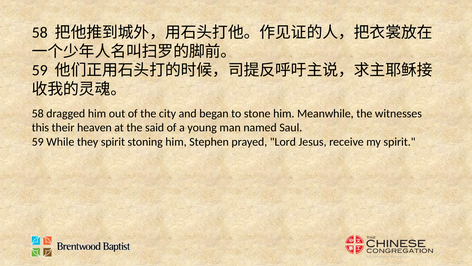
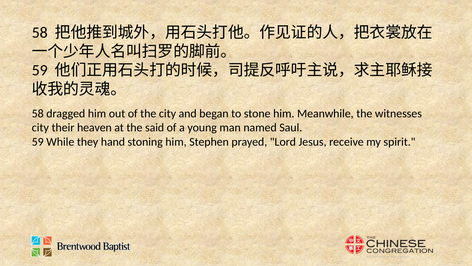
this at (40, 127): this -> city
they spirit: spirit -> hand
